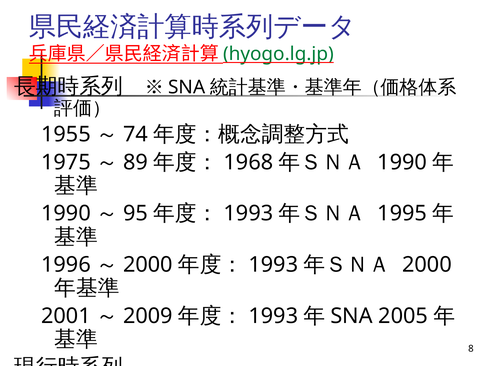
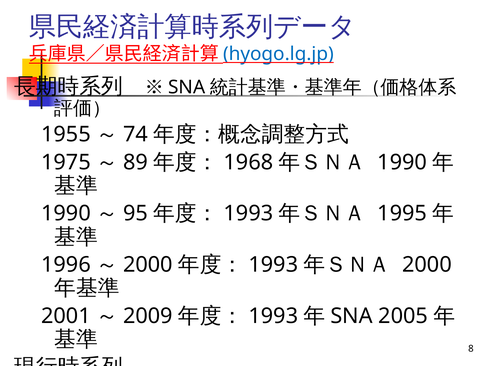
hyogo.lg.jp colour: green -> blue
